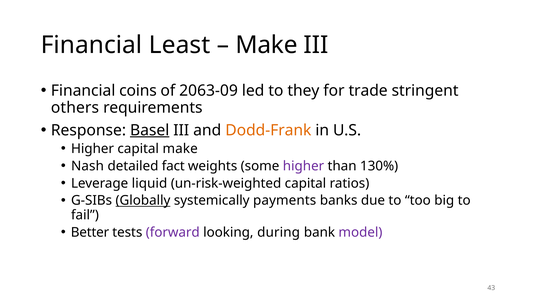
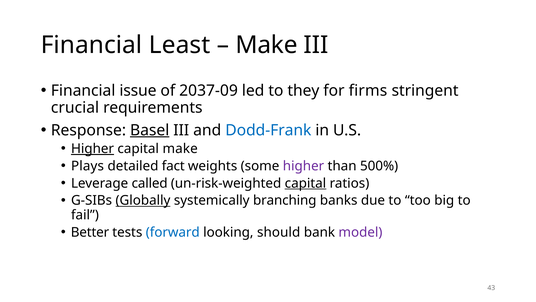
coins: coins -> issue
2063-09: 2063-09 -> 2037-09
trade: trade -> firms
others: others -> crucial
Dodd-Frank colour: orange -> blue
Higher at (93, 148) underline: none -> present
Nash: Nash -> Plays
130%: 130% -> 500%
liquid: liquid -> called
capital at (305, 183) underline: none -> present
payments: payments -> branching
forward colour: purple -> blue
during: during -> should
